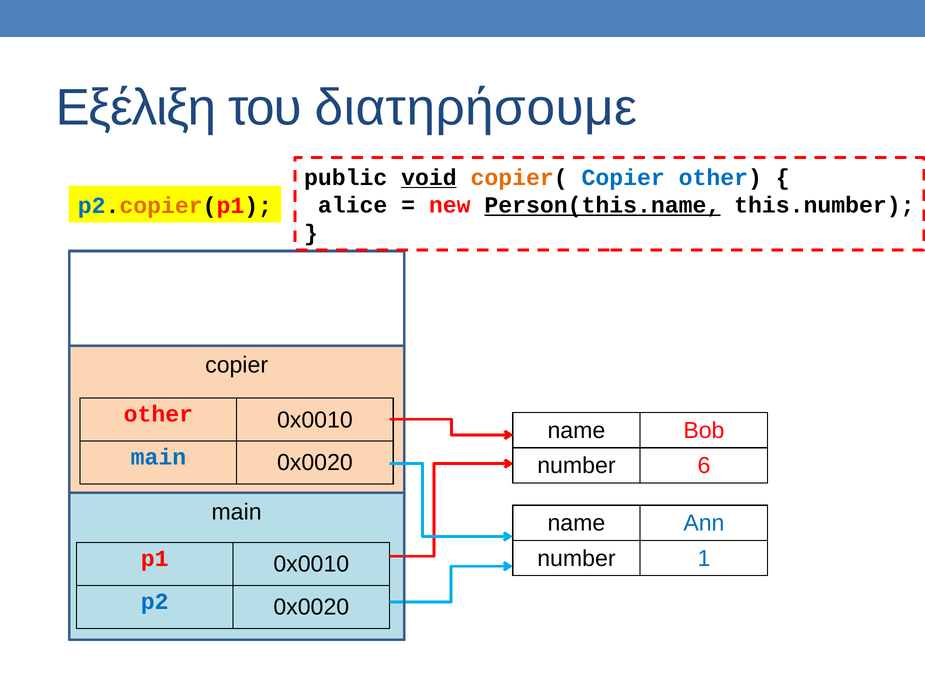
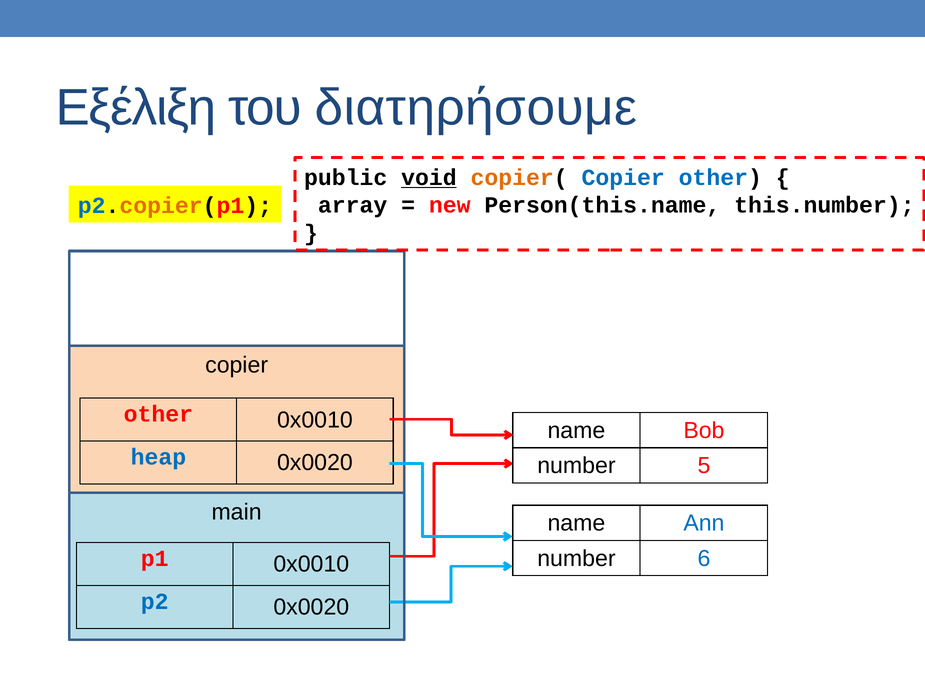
alice: alice -> array
Person(this.name underline: present -> none
main at (158, 457): main -> heap
6: 6 -> 5
1: 1 -> 6
